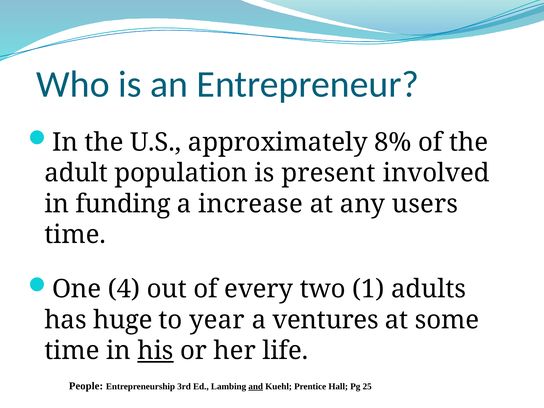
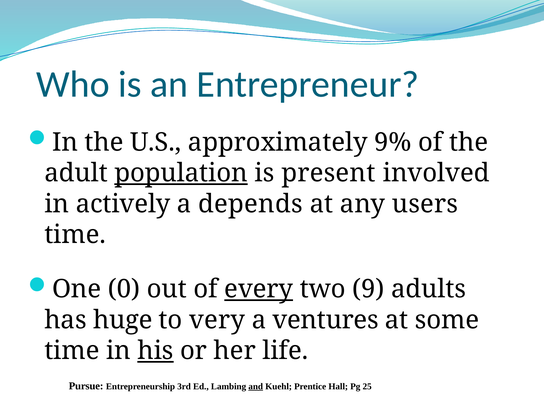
8%: 8% -> 9%
population underline: none -> present
funding: funding -> actively
increase: increase -> depends
4: 4 -> 0
every underline: none -> present
1: 1 -> 9
year: year -> very
People: People -> Pursue
